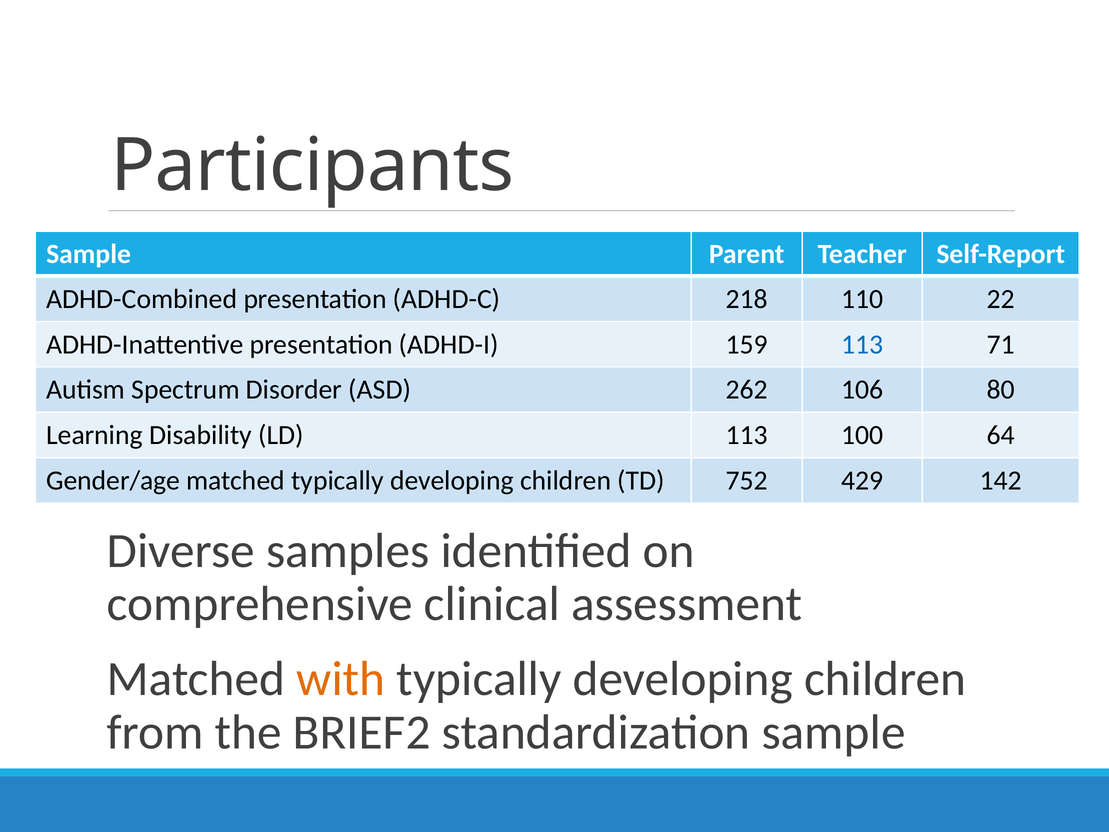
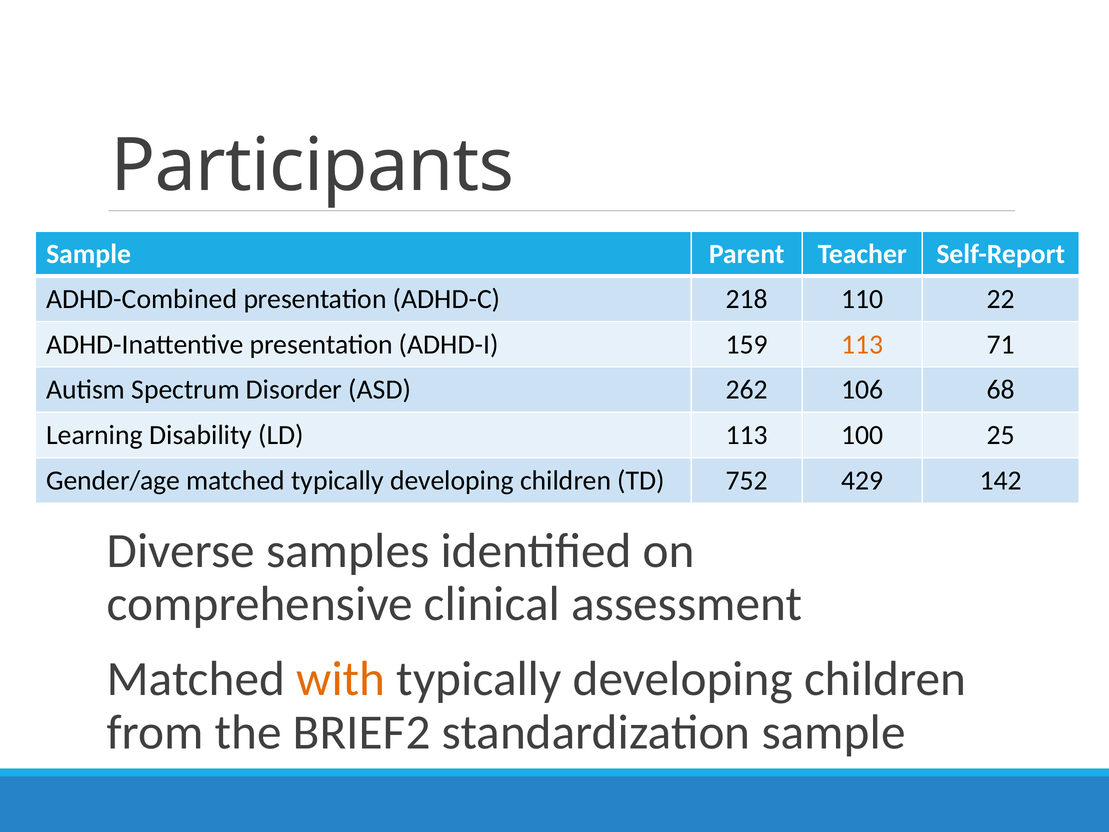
113 at (862, 344) colour: blue -> orange
80: 80 -> 68
64: 64 -> 25
